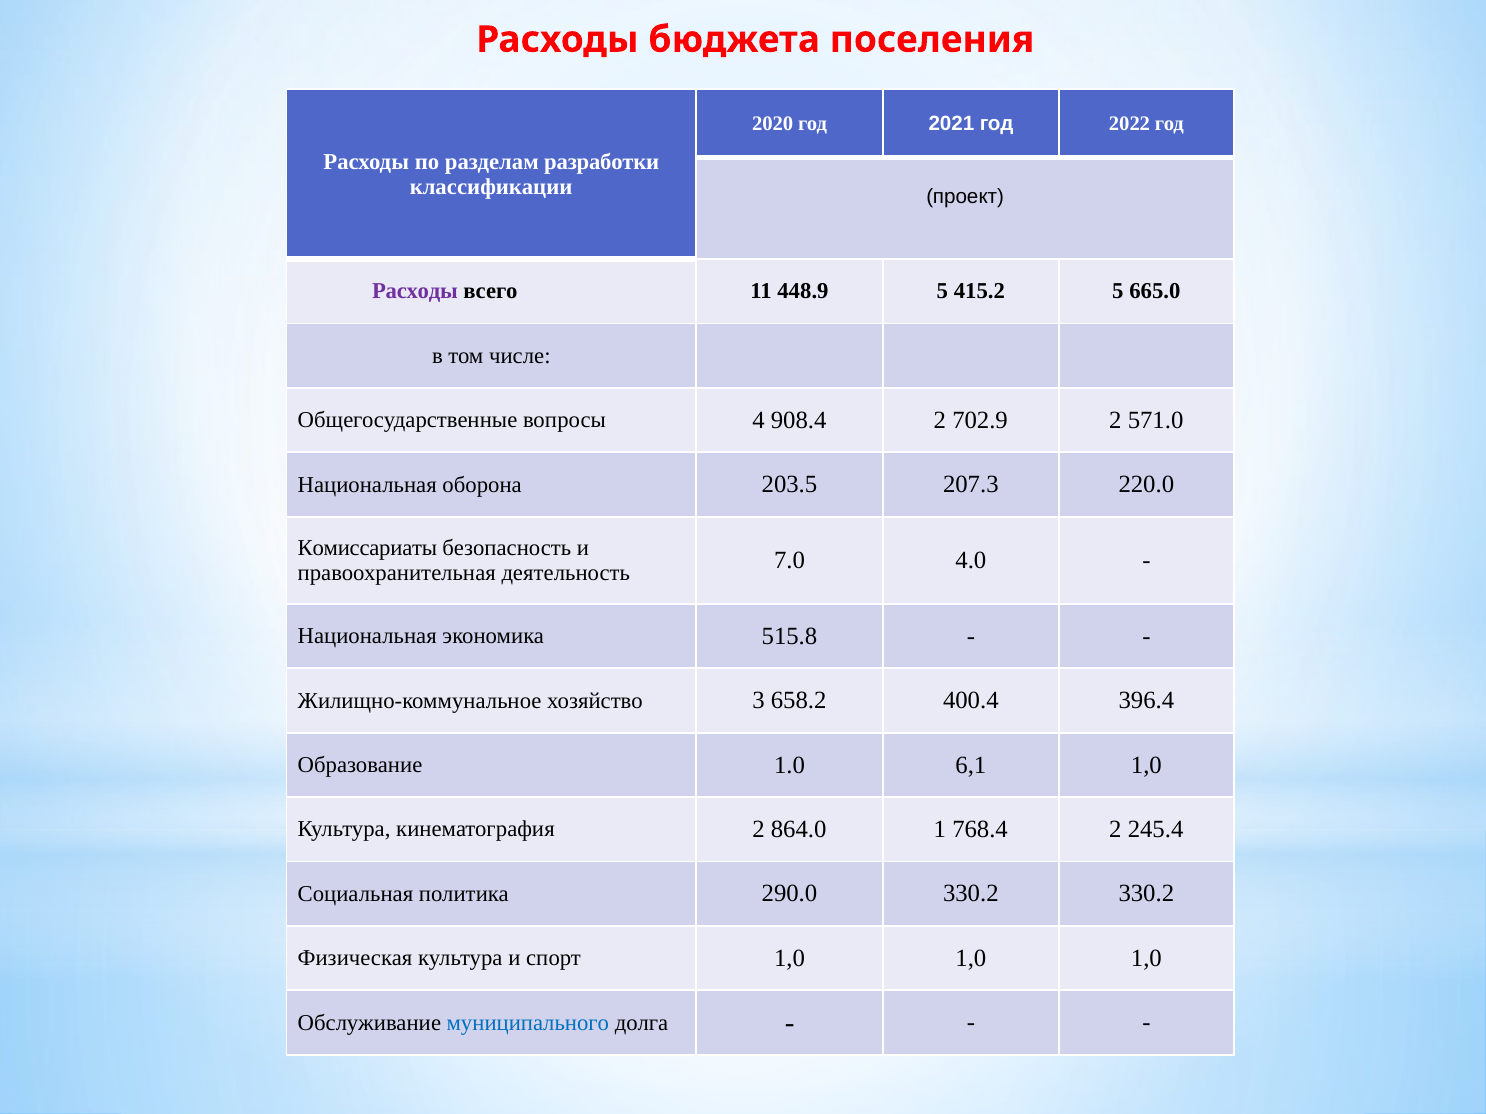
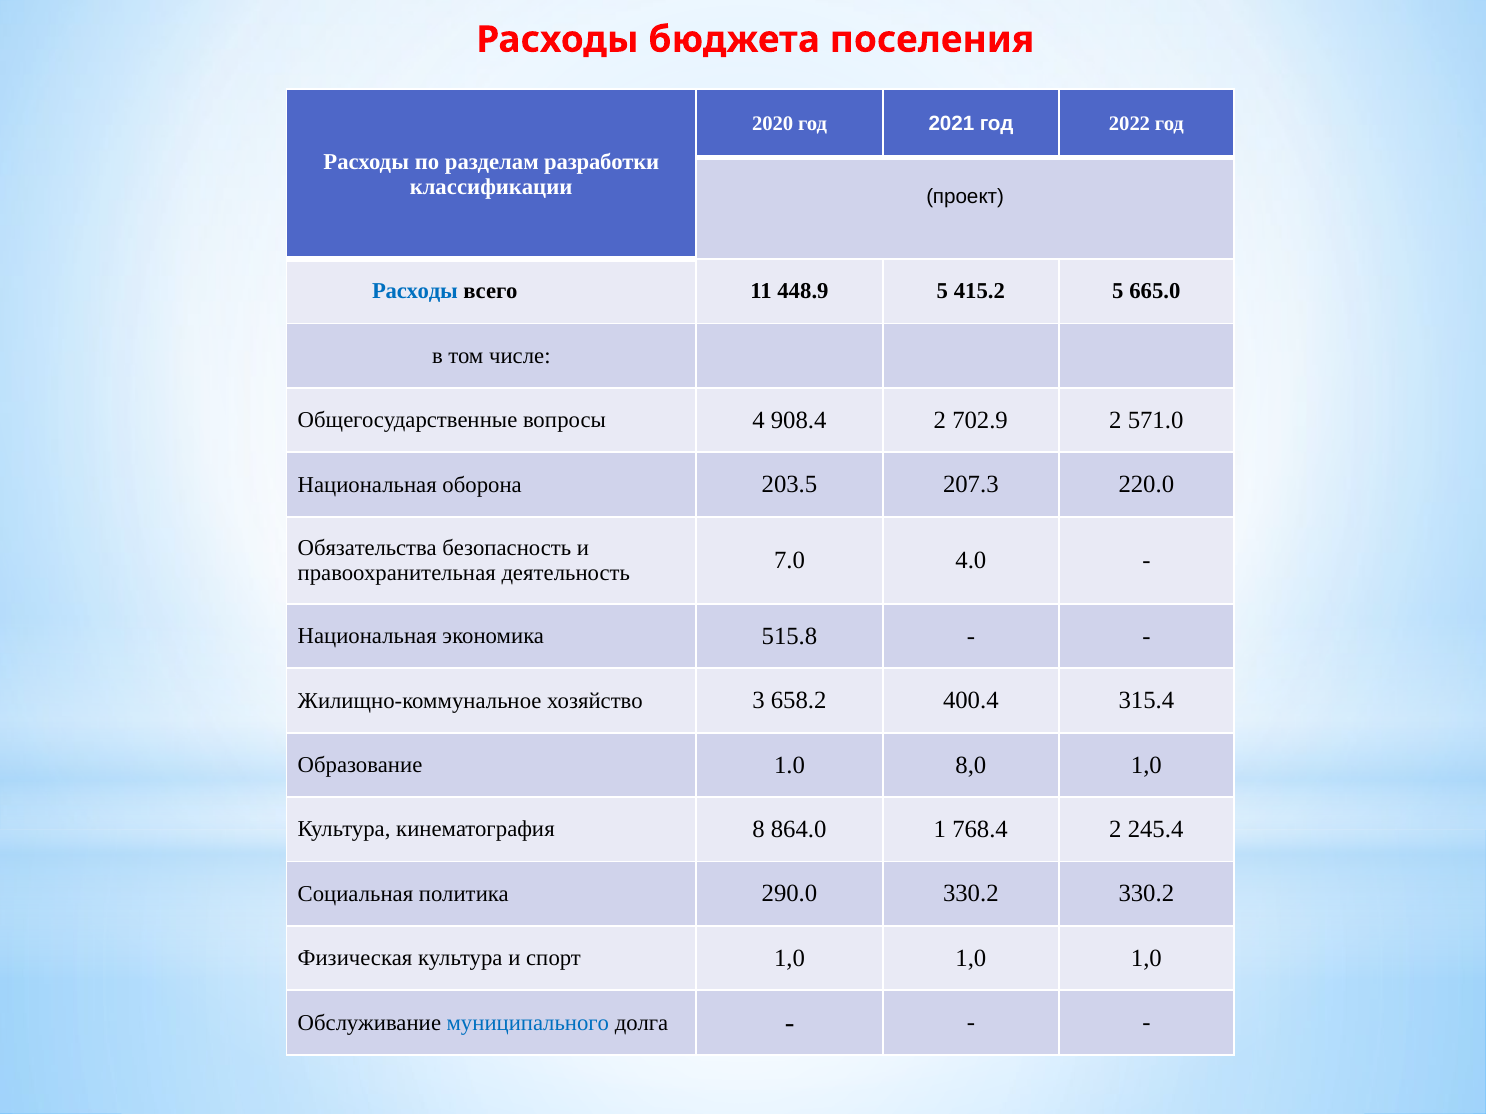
Расходы at (415, 292) colour: purple -> blue
Комиссариаты: Комиссариаты -> Обязательства
396.4: 396.4 -> 315.4
6,1: 6,1 -> 8,0
кинематография 2: 2 -> 8
